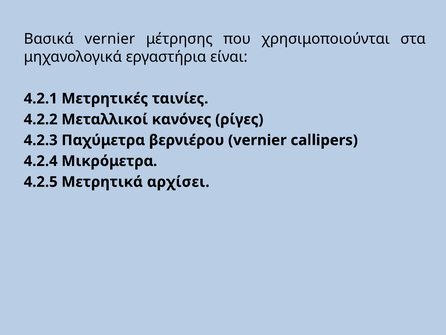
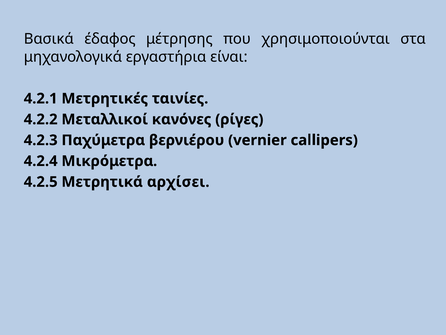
Βασικά vernier: vernier -> έδαφος
